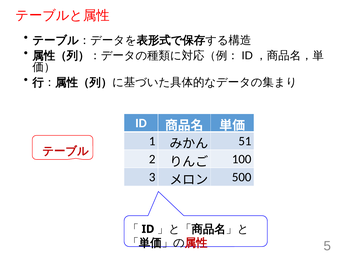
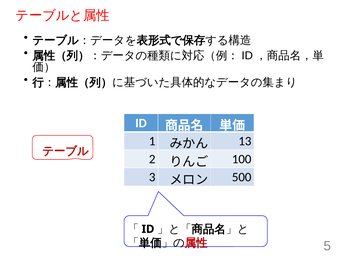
51: 51 -> 13
